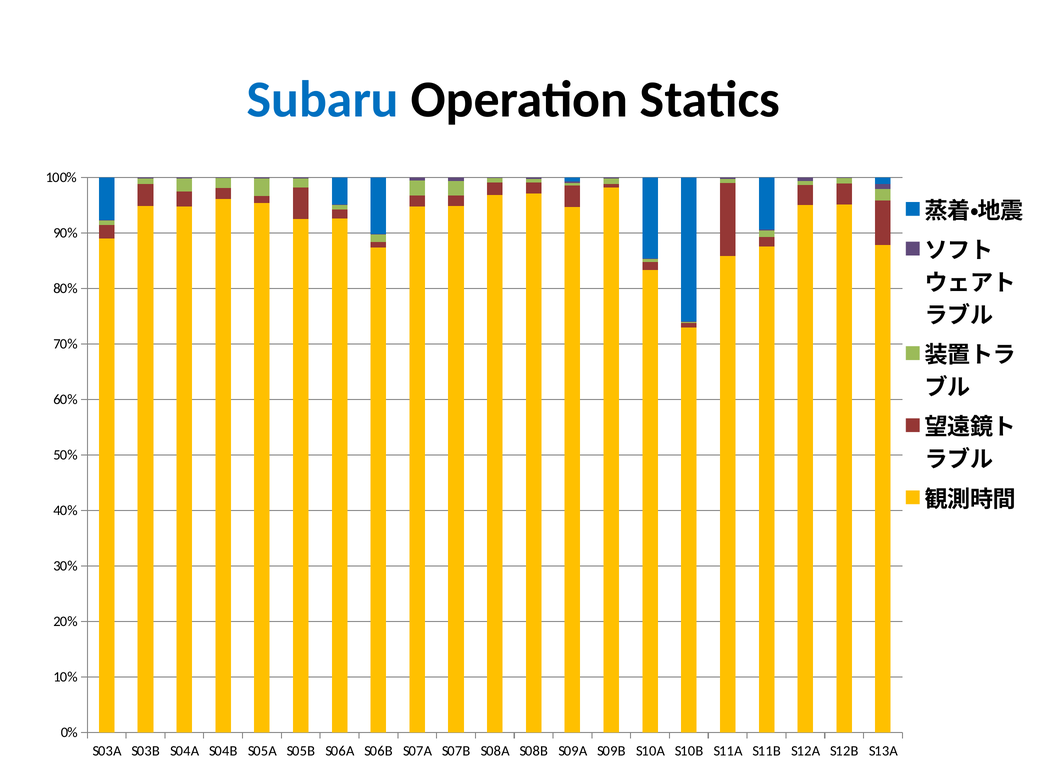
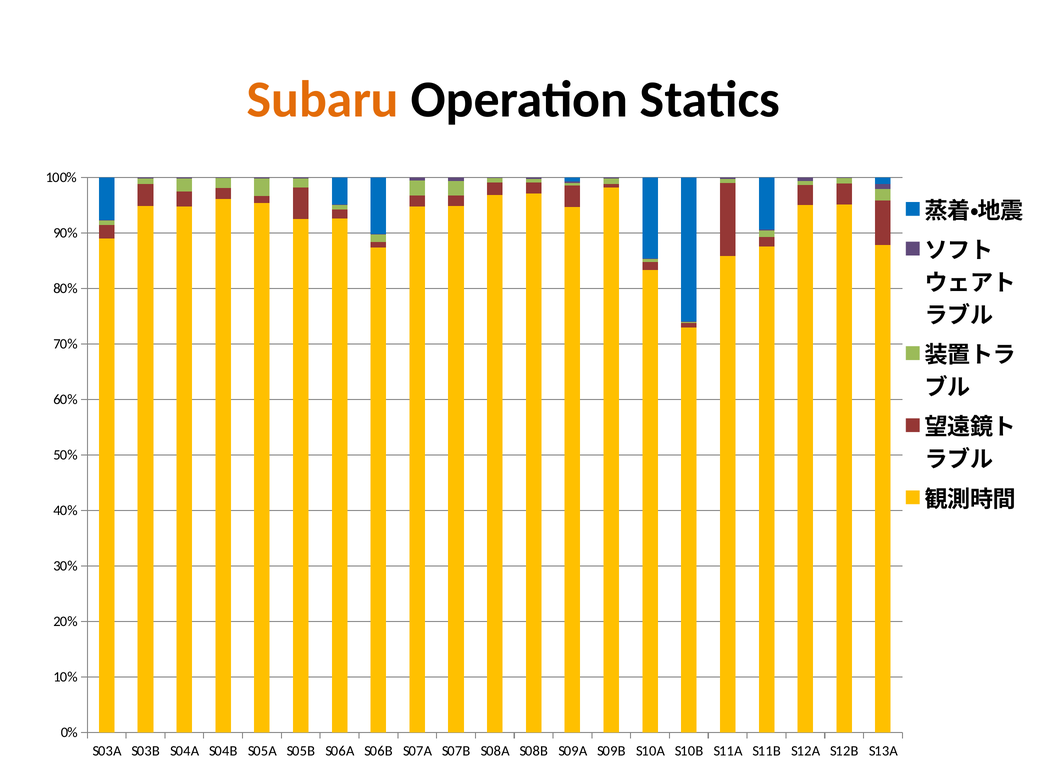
Subaru colour: blue -> orange
